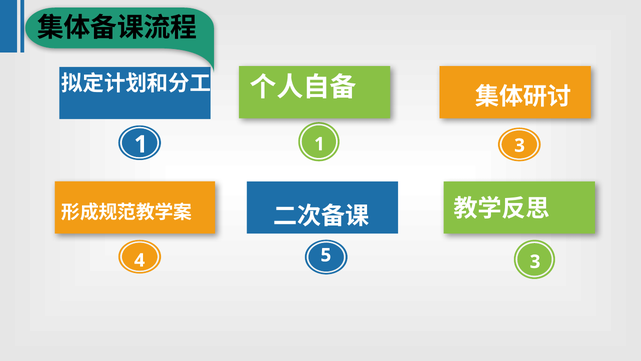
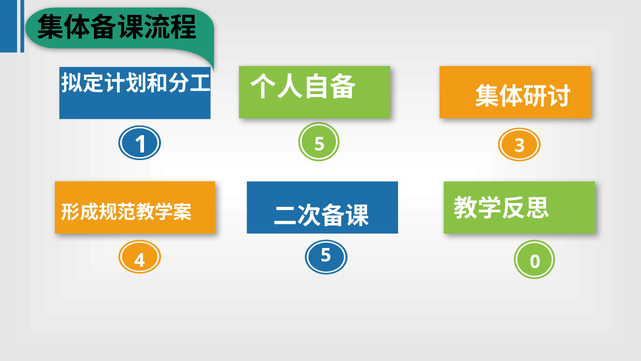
1 1: 1 -> 5
5 3: 3 -> 0
